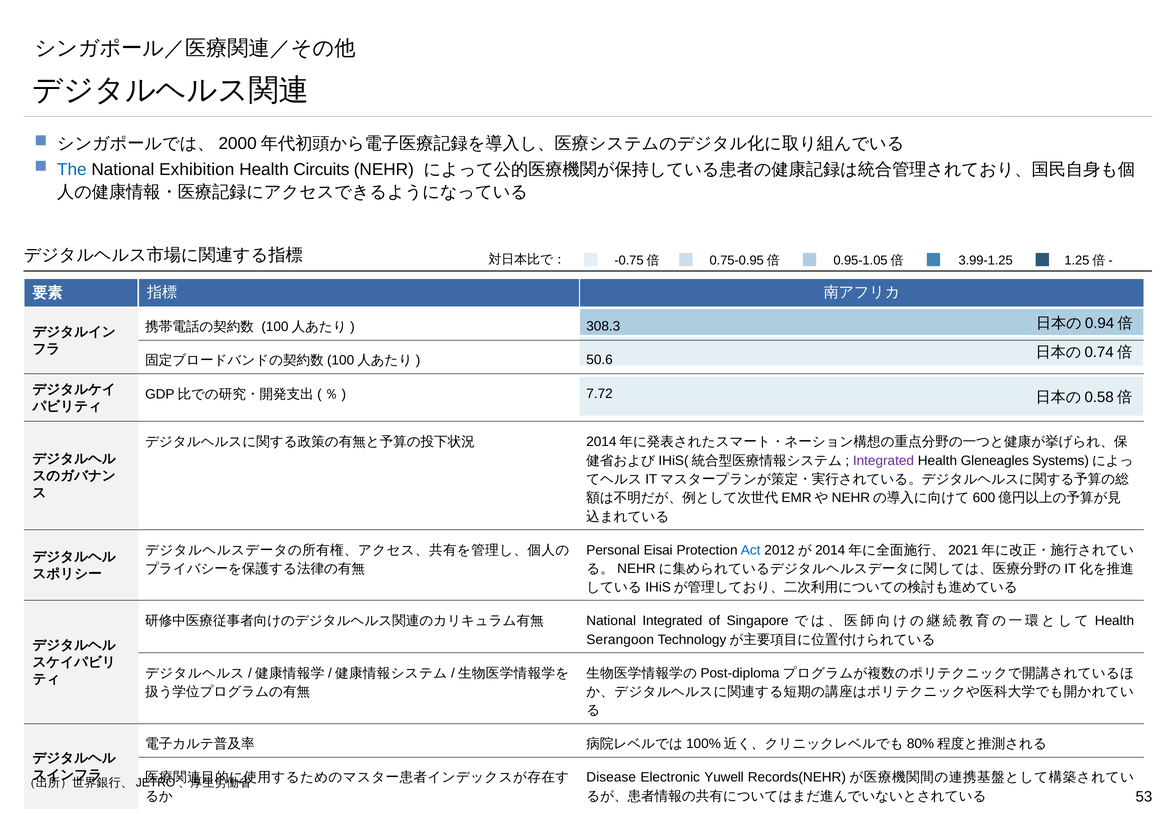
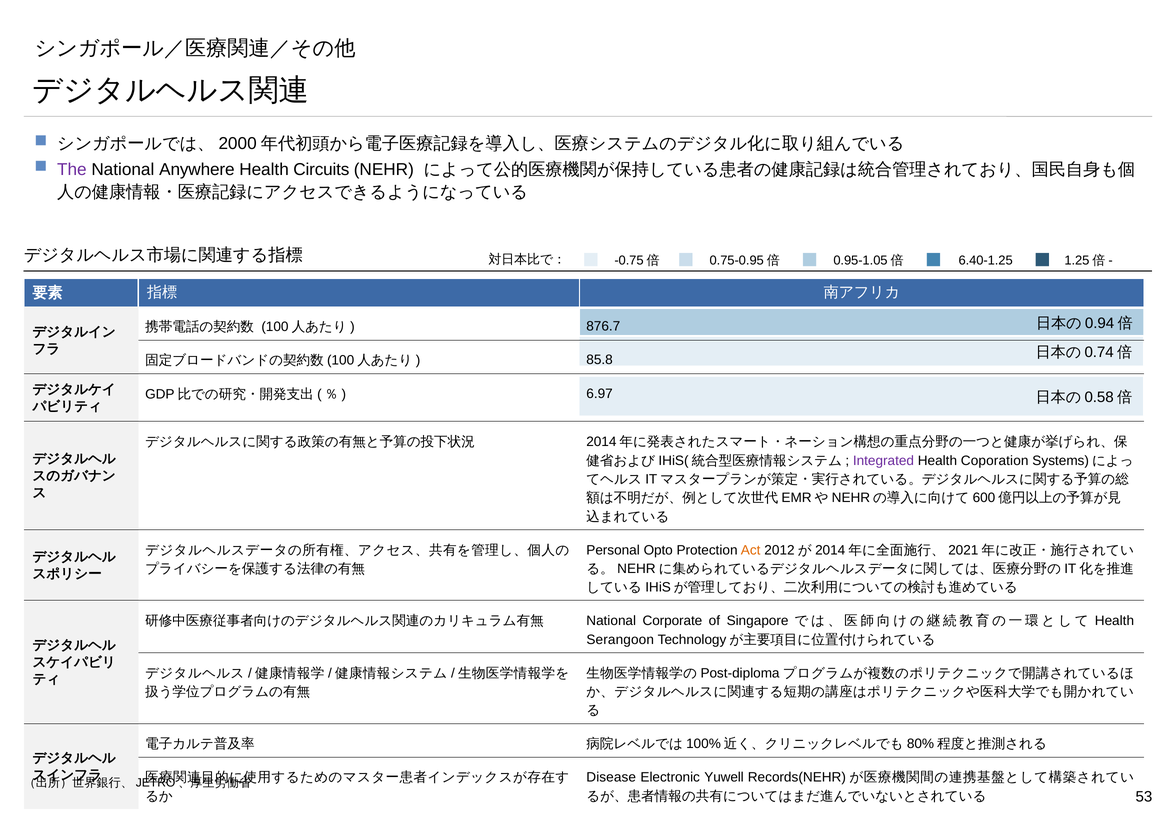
The colour: blue -> purple
Exhibition: Exhibition -> Anywhere
3.99-1.25: 3.99-1.25 -> 6.40-1.25
308.3: 308.3 -> 876.7
50.6: 50.6 -> 85.8
7.72: 7.72 -> 6.97
Gleneagles: Gleneagles -> Coporation
Eisai: Eisai -> Opto
Act colour: blue -> orange
National Integrated: Integrated -> Corporate
